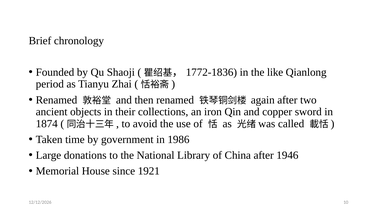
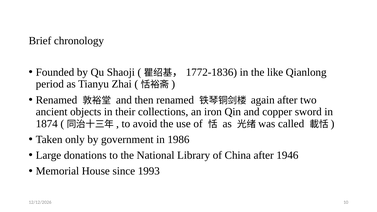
time: time -> only
1921: 1921 -> 1993
